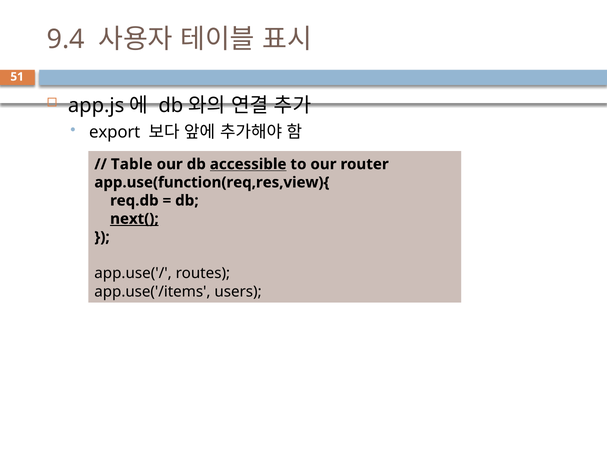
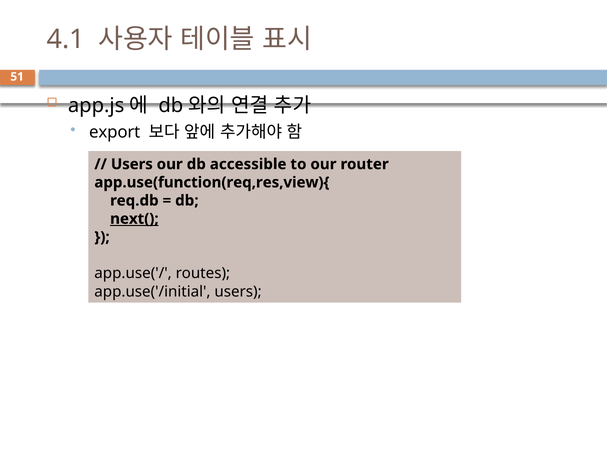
9.4: 9.4 -> 4.1
Table at (132, 164): Table -> Users
accessible underline: present -> none
app.use('/items: app.use('/items -> app.use('/initial
